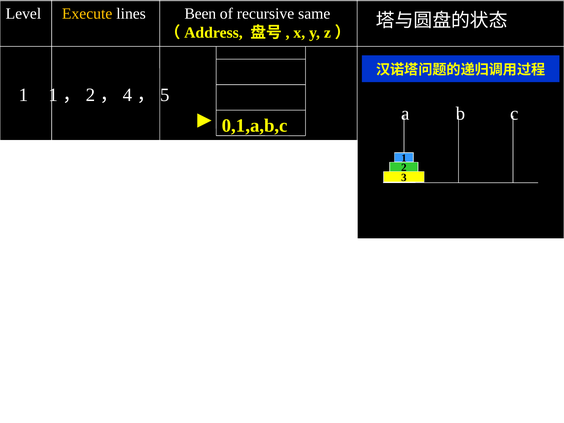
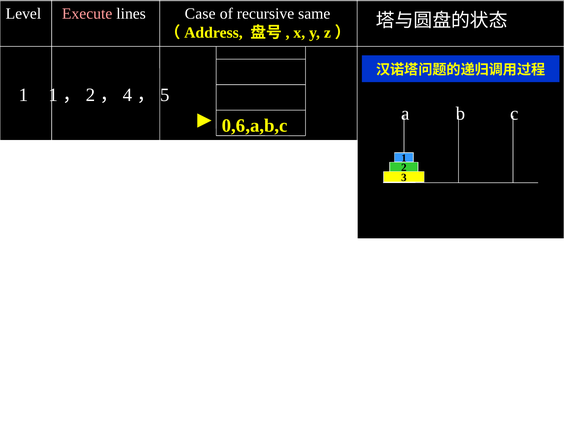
Execute colour: yellow -> pink
Been: Been -> Case
0,1,a,b,c: 0,1,a,b,c -> 0,6,a,b,c
